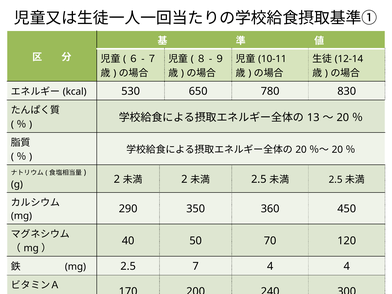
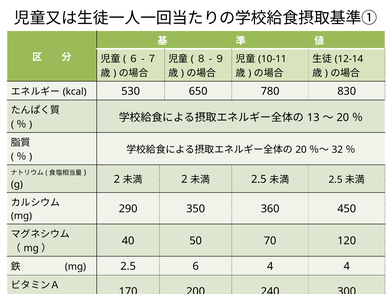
20 at (337, 150): 20 -> 32
7: 7 -> 6
